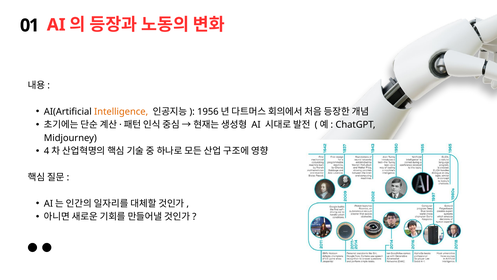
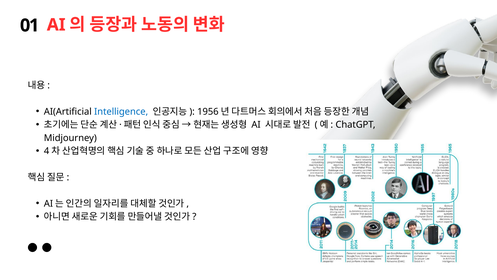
Intelligence colour: orange -> blue
